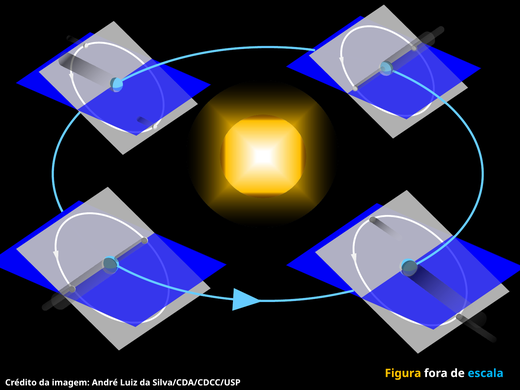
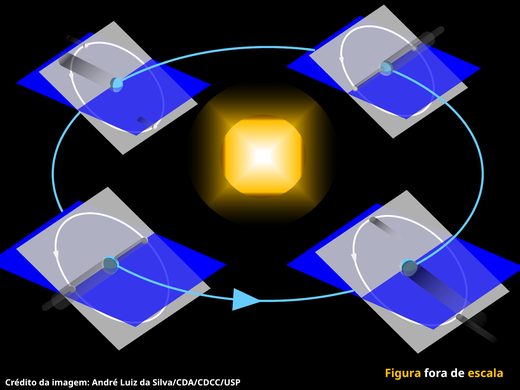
escala colour: light blue -> yellow
